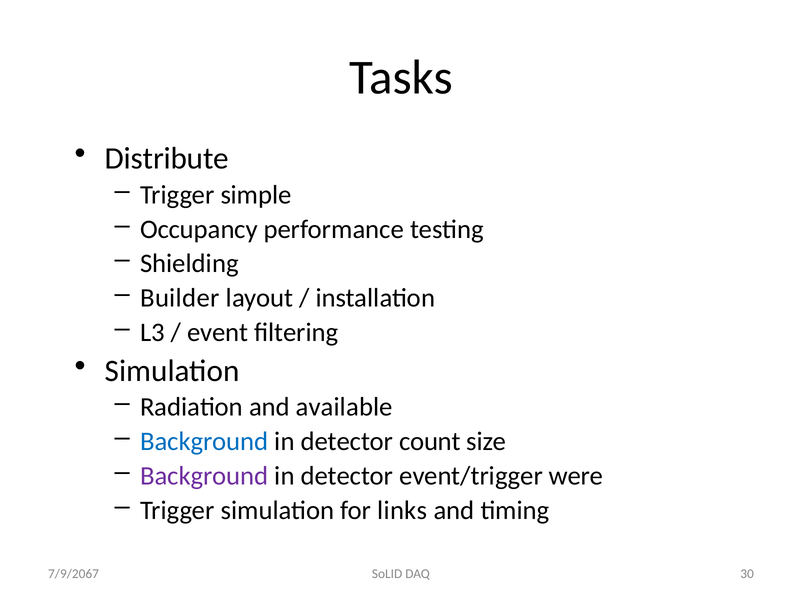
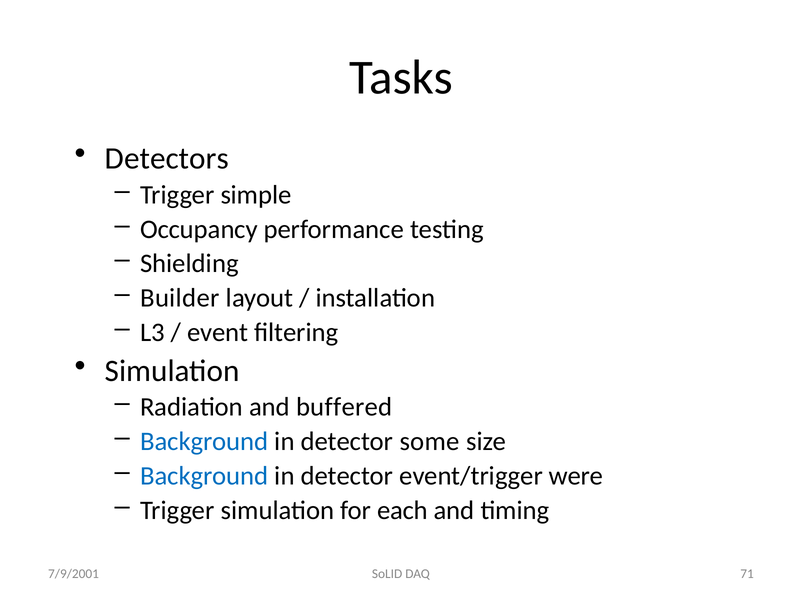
Distribute: Distribute -> Detectors
available: available -> buffered
count: count -> some
Background at (204, 476) colour: purple -> blue
links: links -> each
30: 30 -> 71
7/9/2067: 7/9/2067 -> 7/9/2001
